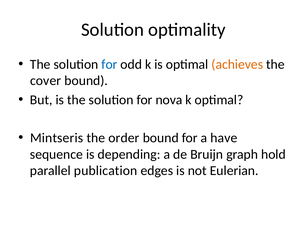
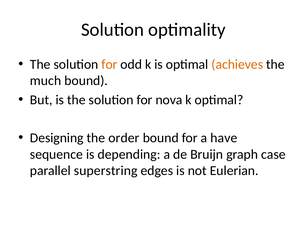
for at (109, 64) colour: blue -> orange
cover: cover -> much
Mintseris: Mintseris -> Designing
hold: hold -> case
publication: publication -> superstring
